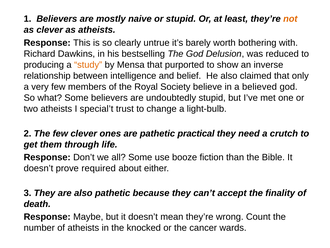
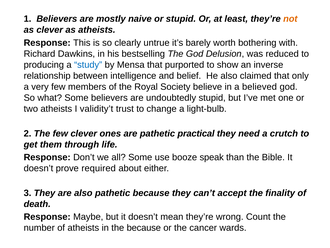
study colour: orange -> blue
special’t: special’t -> validity’t
fiction: fiction -> speak
the knocked: knocked -> because
